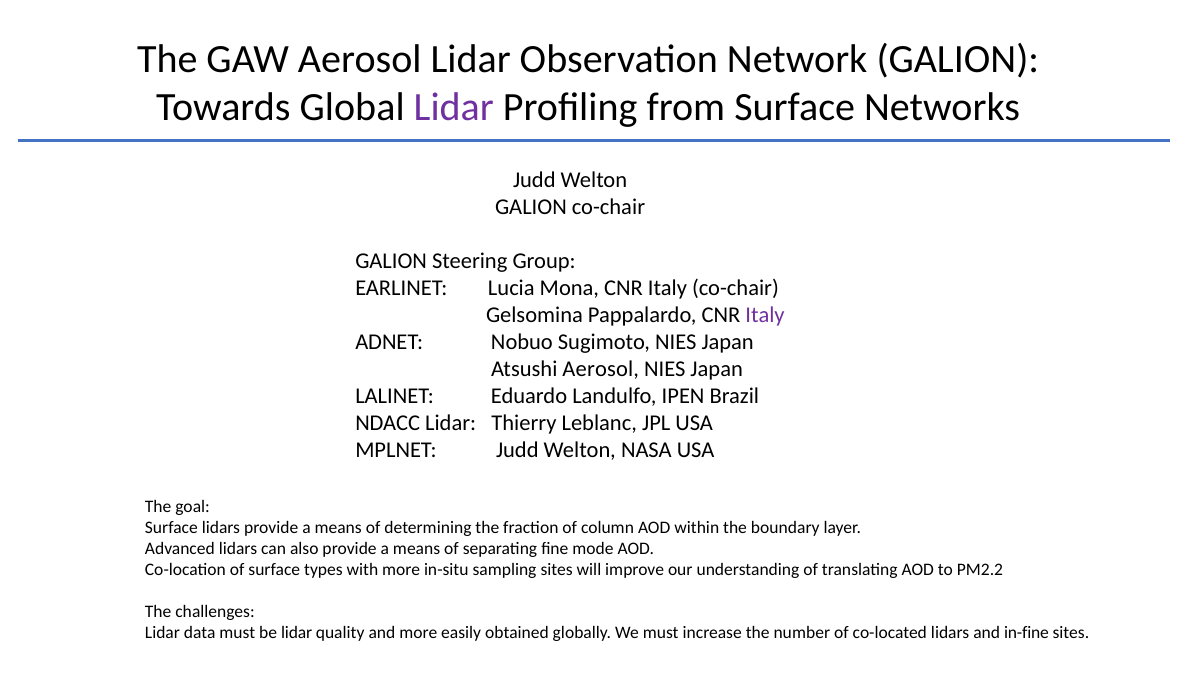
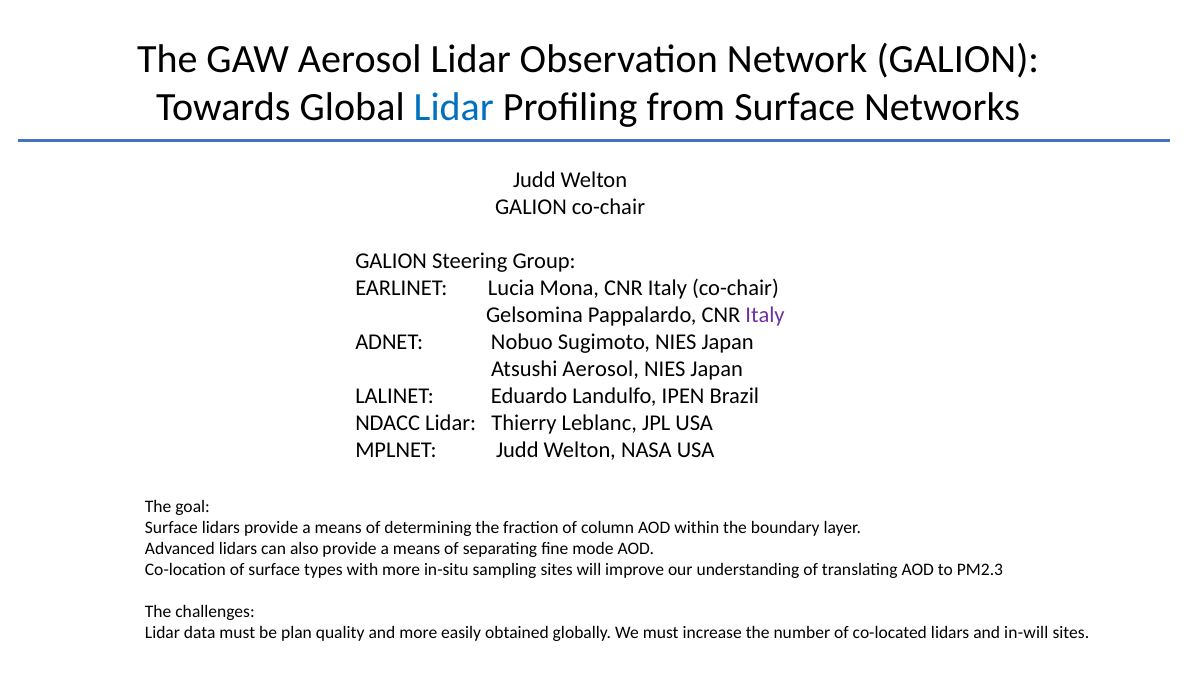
Lidar at (454, 107) colour: purple -> blue
PM2.2: PM2.2 -> PM2.3
be lidar: lidar -> plan
in-fine: in-fine -> in-will
